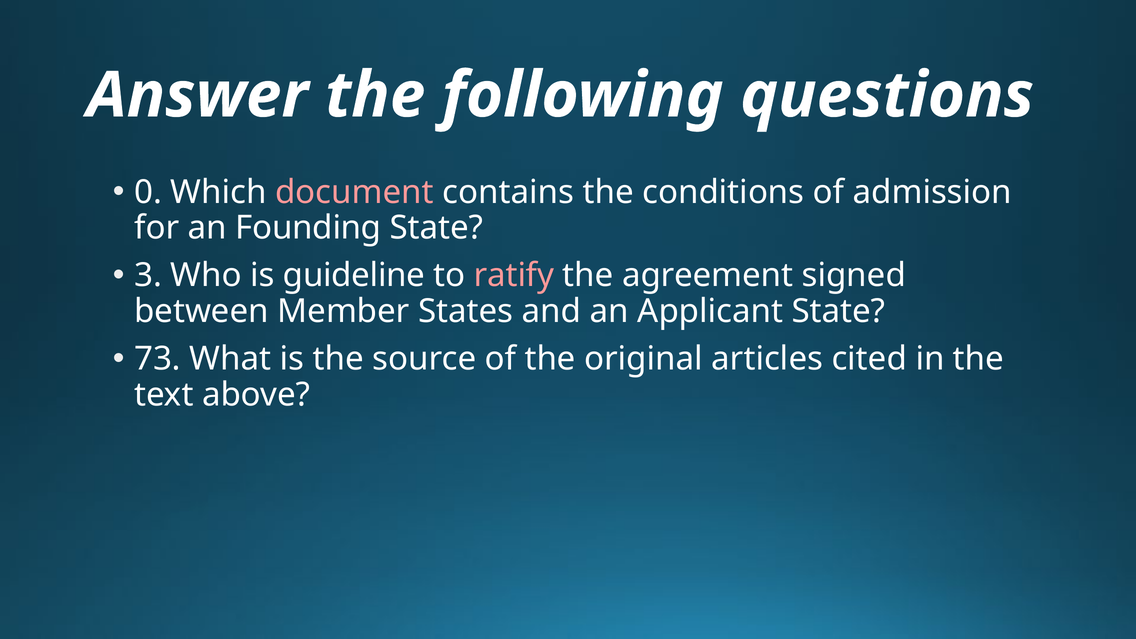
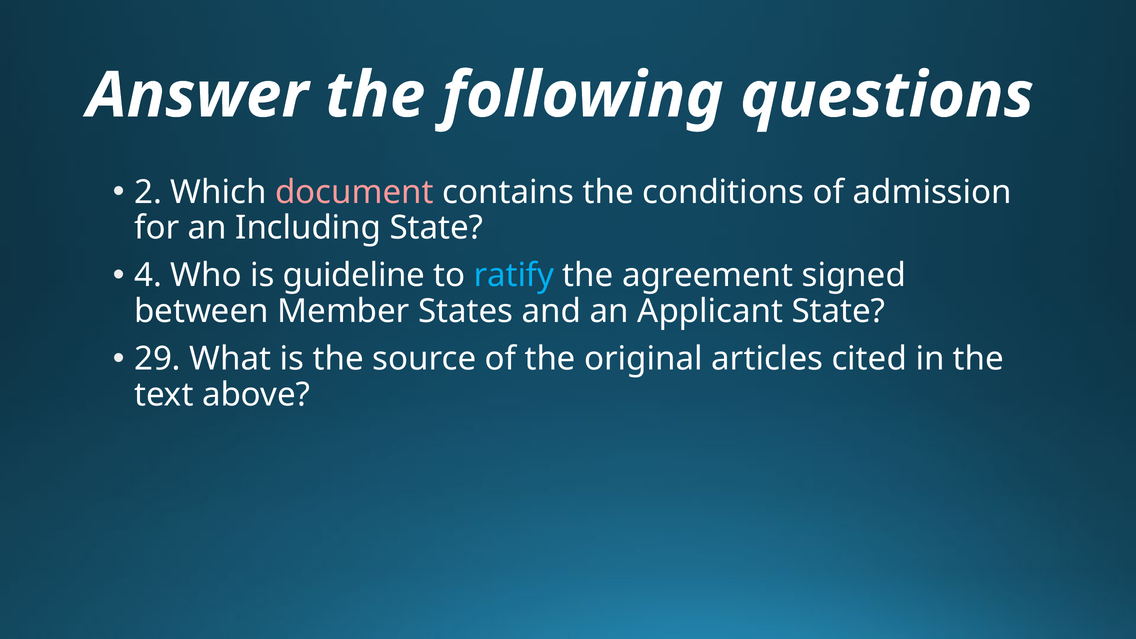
0: 0 -> 2
Founding: Founding -> Including
3: 3 -> 4
ratify colour: pink -> light blue
73: 73 -> 29
